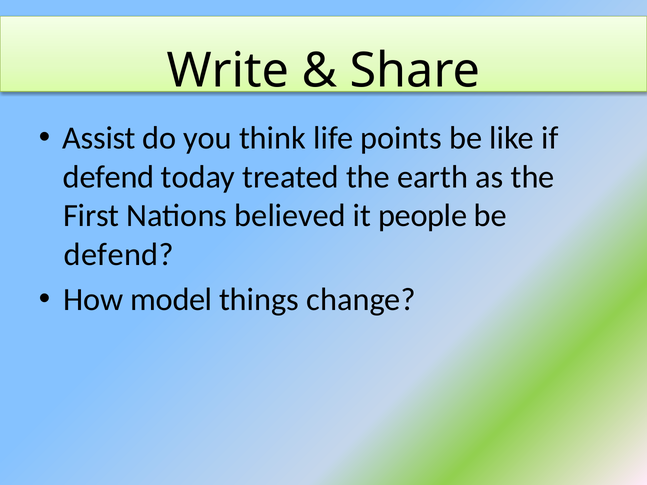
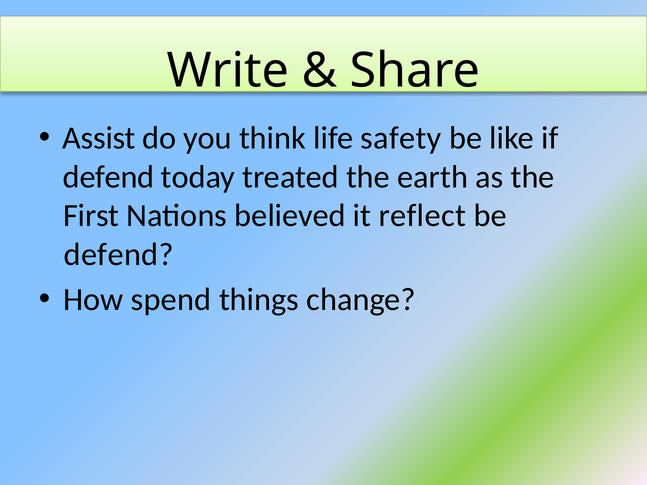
points: points -> safety
people: people -> reflect
model: model -> spend
